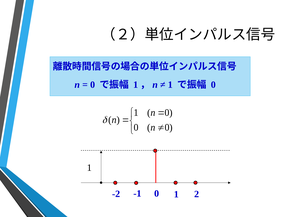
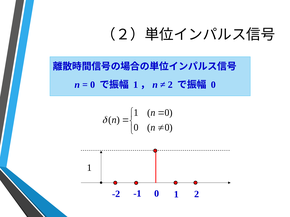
1 at (170, 85): 1 -> 2
